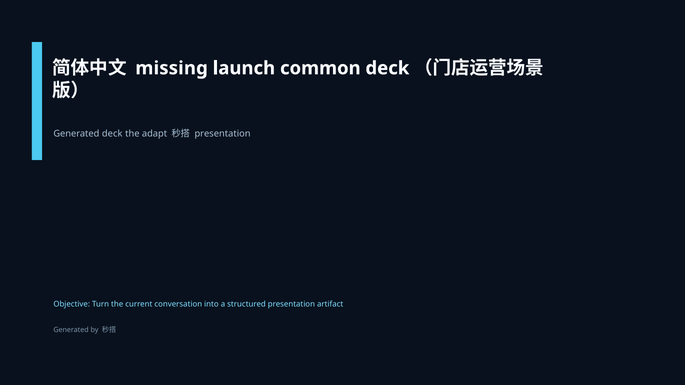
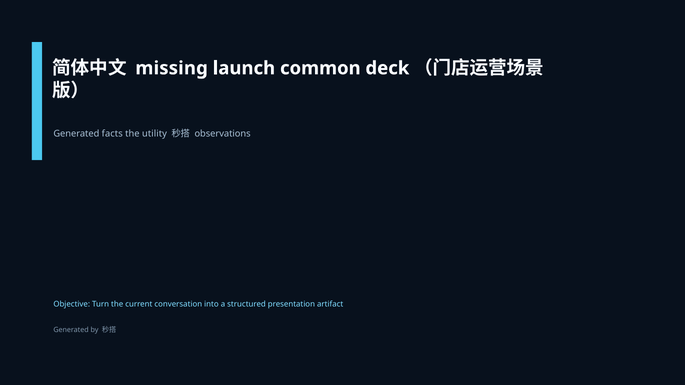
Generated deck: deck -> facts
adapt: adapt -> utility
presentation at (223, 134): presentation -> observations
